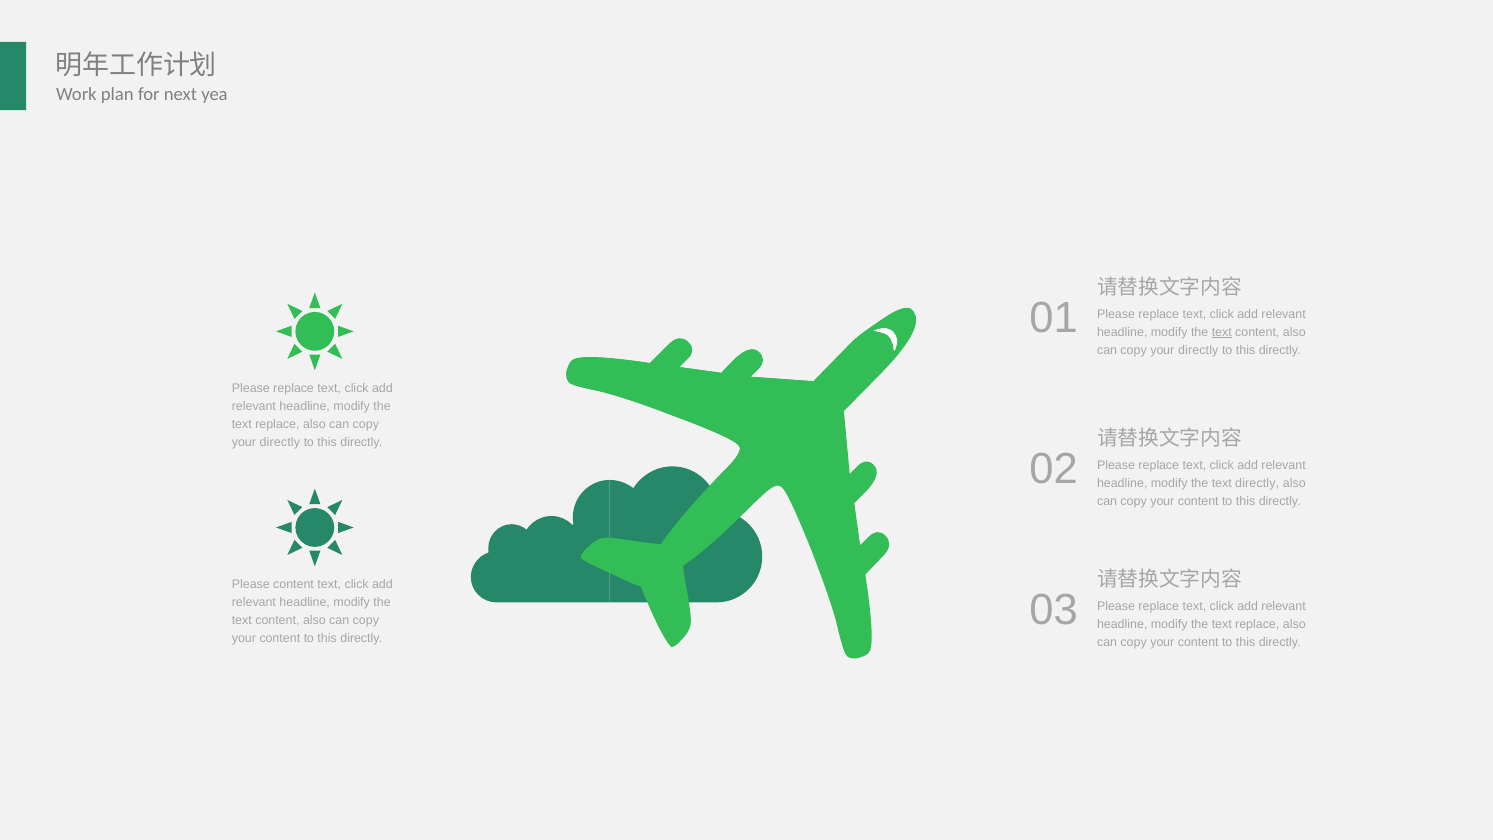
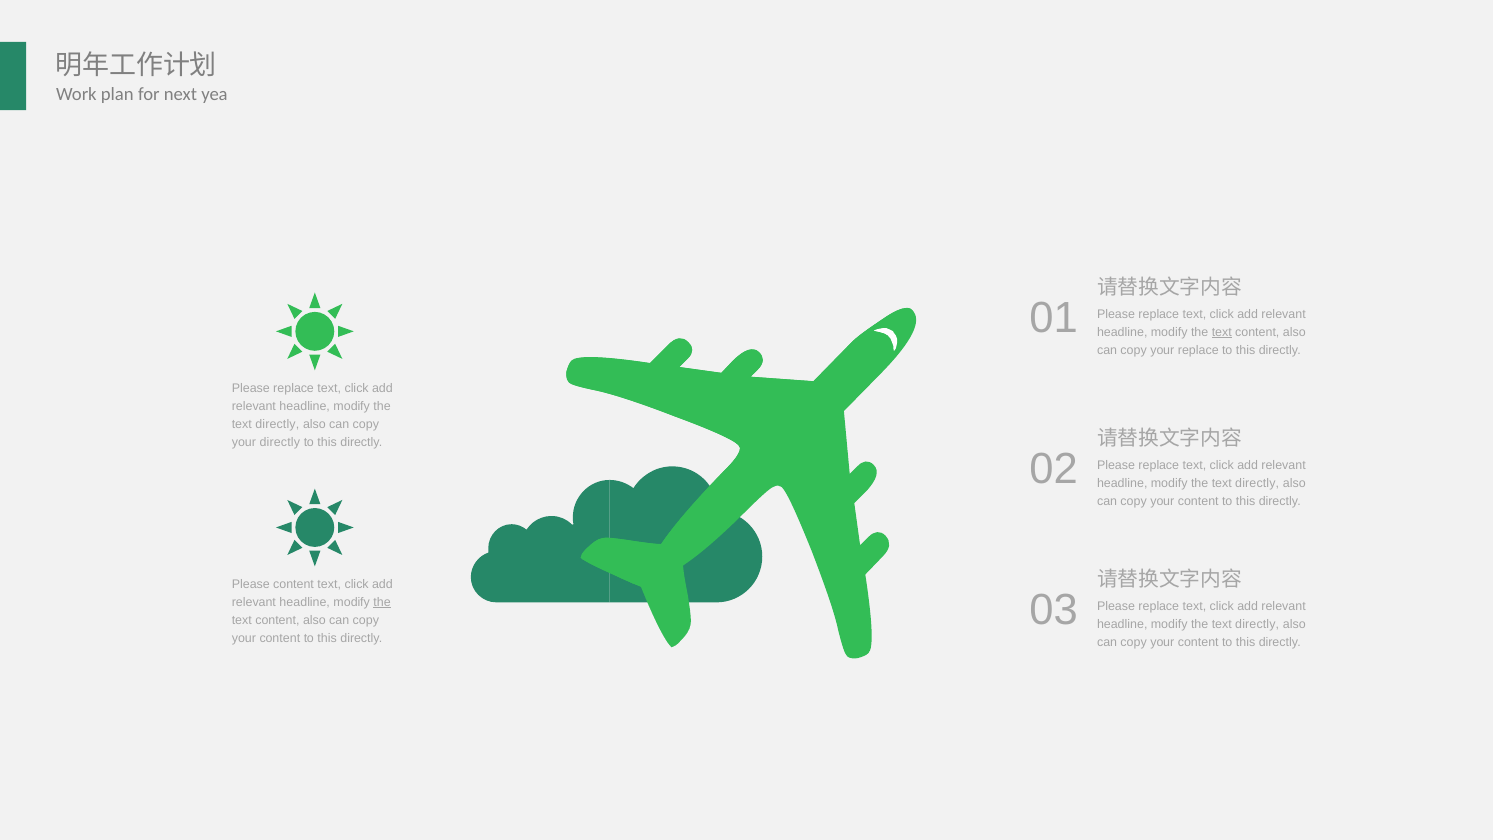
directly at (1198, 350): directly -> replace
replace at (277, 424): replace -> directly
the at (382, 602) underline: none -> present
replace at (1257, 625): replace -> directly
